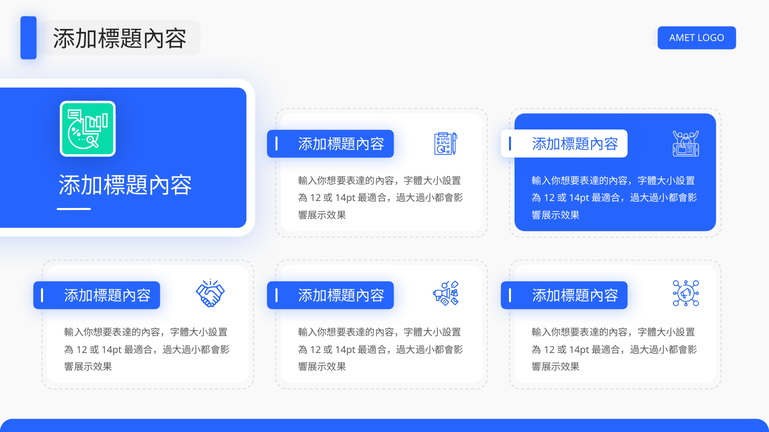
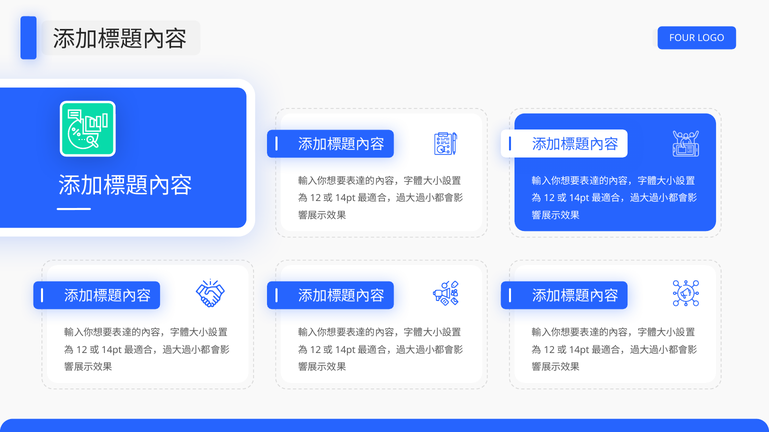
AMET: AMET -> FOUR
